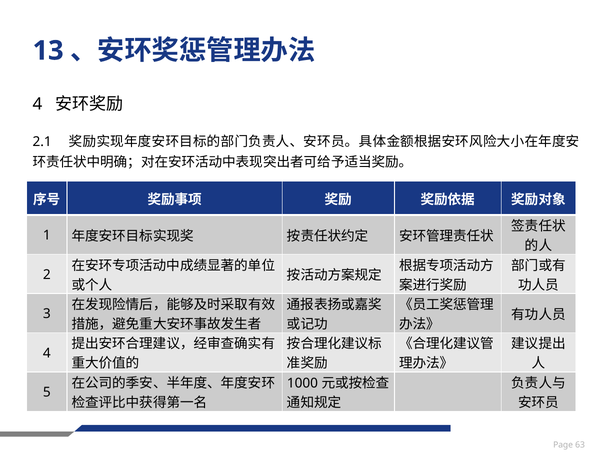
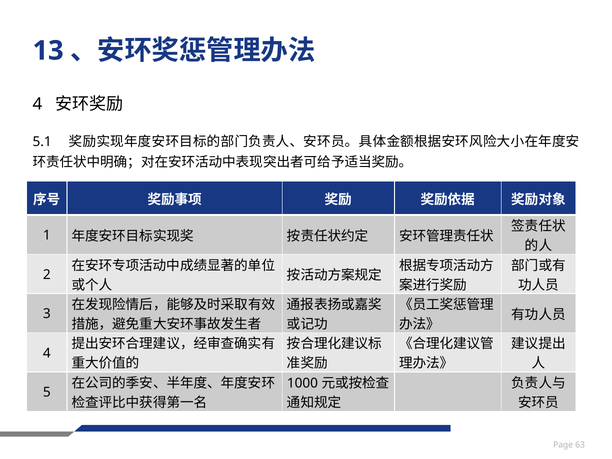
2.1: 2.1 -> 5.1
